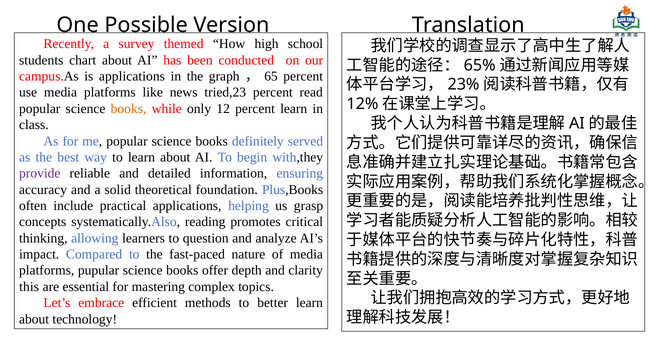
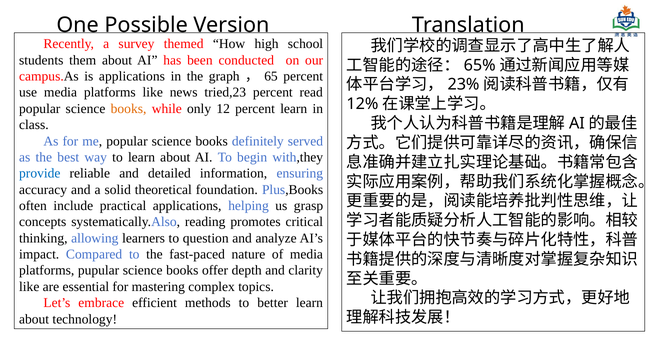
chart: chart -> them
provide colour: purple -> blue
this at (29, 287): this -> like
